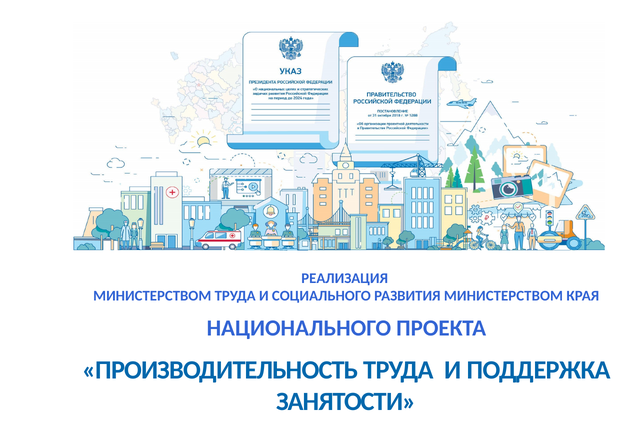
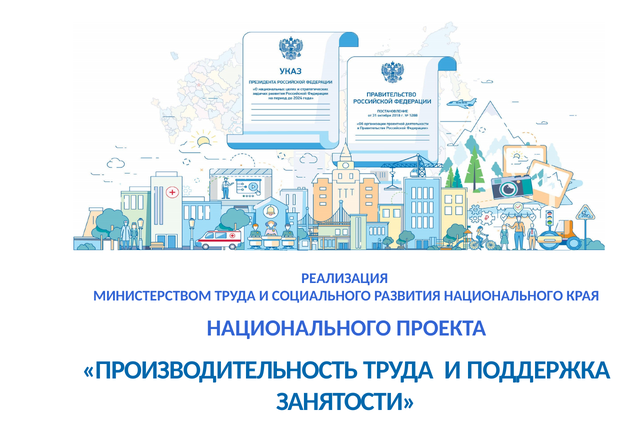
РАЗВИТИЯ МИНИСТЕРСТВОМ: МИНИСТЕРСТВОМ -> НАЦИОНАЛЬНОГО
